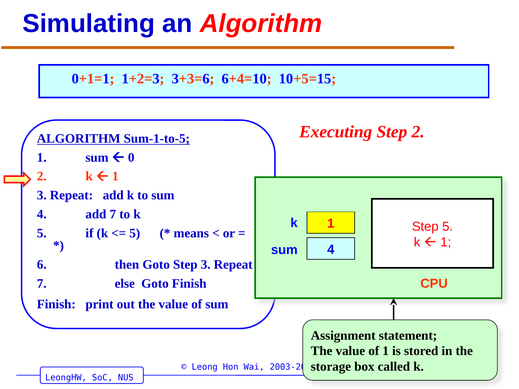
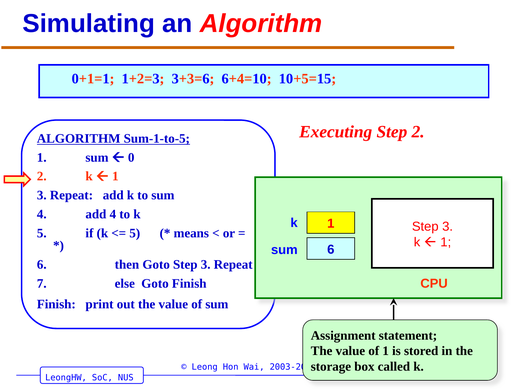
add 7: 7 -> 4
1 Step 5: 5 -> 3
4 at (331, 250): 4 -> 6
